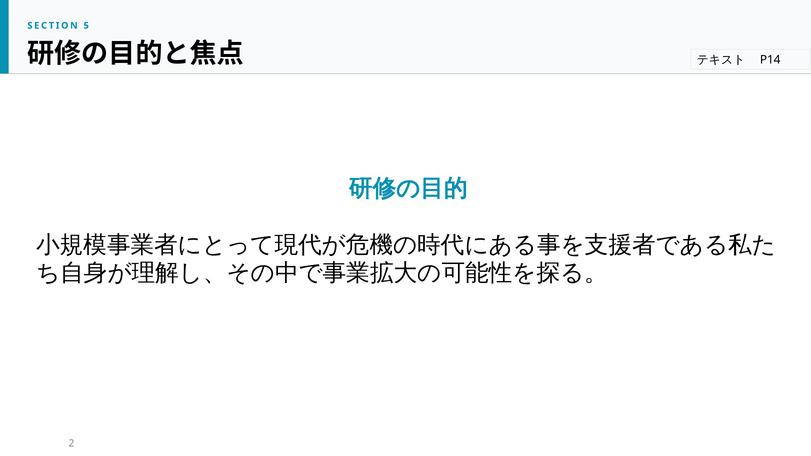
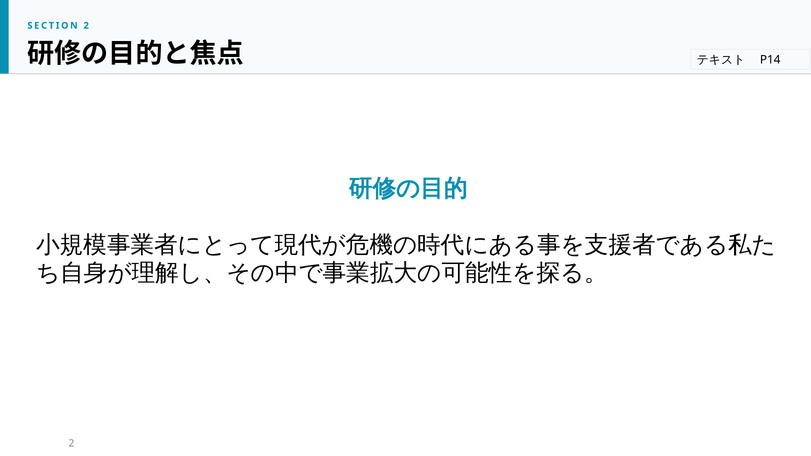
SECTION 5: 5 -> 2
